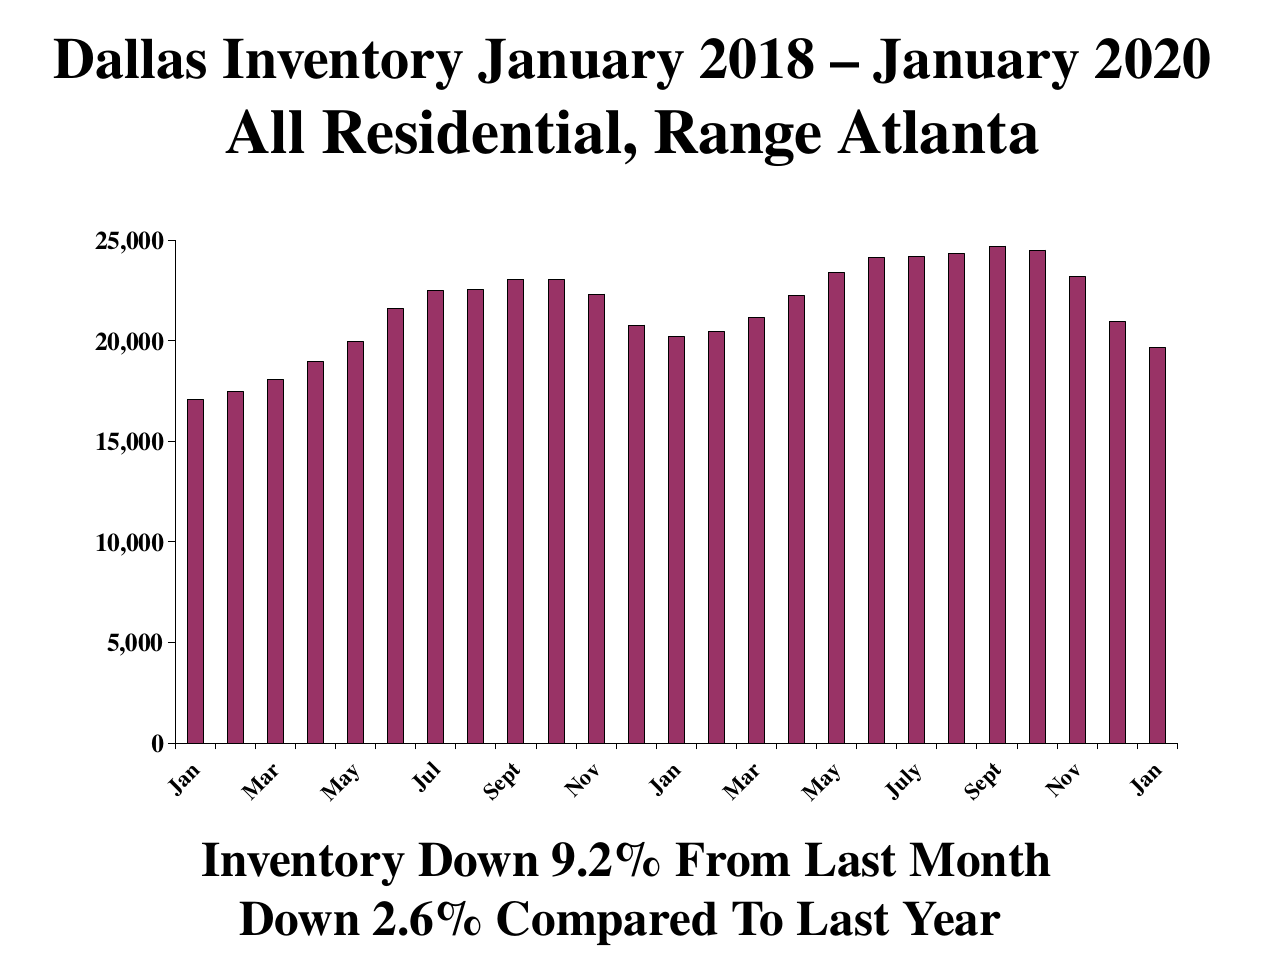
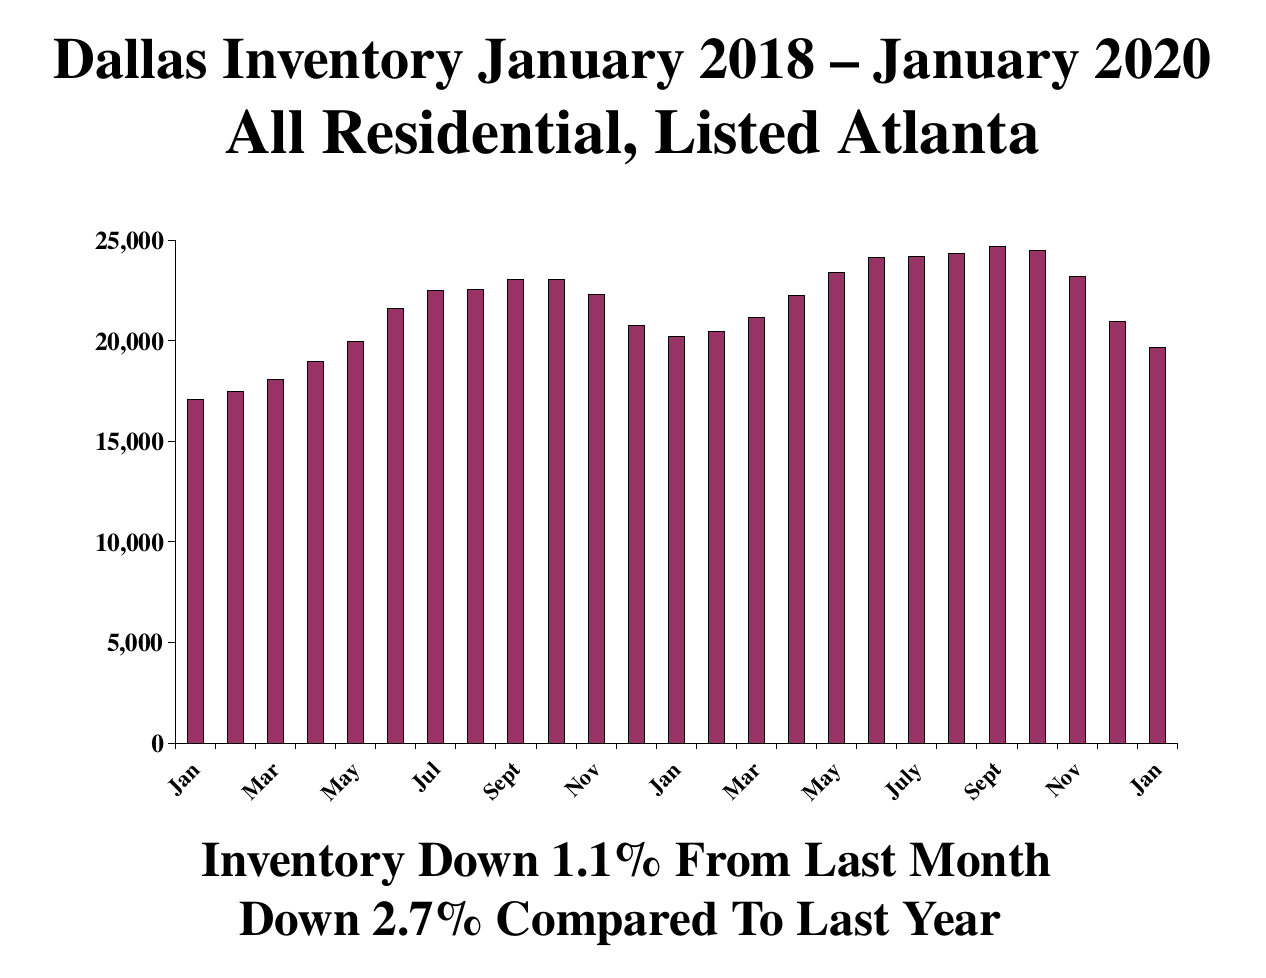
Range: Range -> Listed
9.2%: 9.2% -> 1.1%
2.6%: 2.6% -> 2.7%
